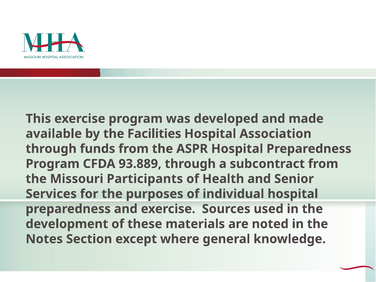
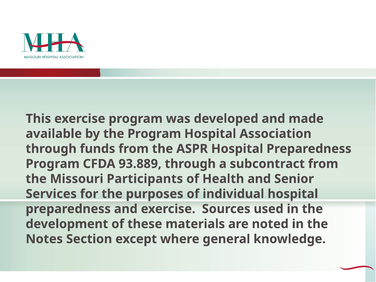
the Facilities: Facilities -> Program
